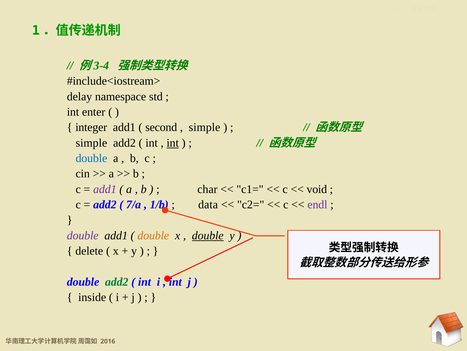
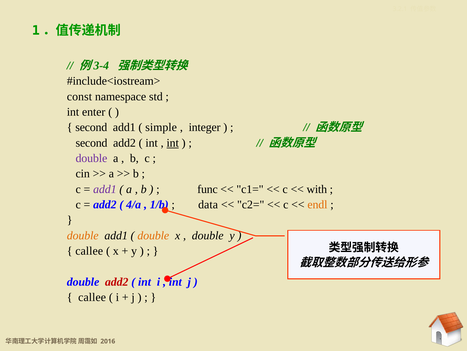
delay: delay -> const
integer at (91, 127): integer -> second
second: second -> simple
simple at (205, 127): simple -> integer
simple at (91, 143): simple -> second
double at (91, 158) colour: blue -> purple
char: char -> func
void: void -> with
7/a: 7/a -> 4/a
endl colour: purple -> orange
double at (83, 235) colour: purple -> orange
double at (208, 235) underline: present -> none
delete at (89, 250): delete -> callee
add2 at (117, 281) colour: green -> red
inside at (92, 297): inside -> callee
